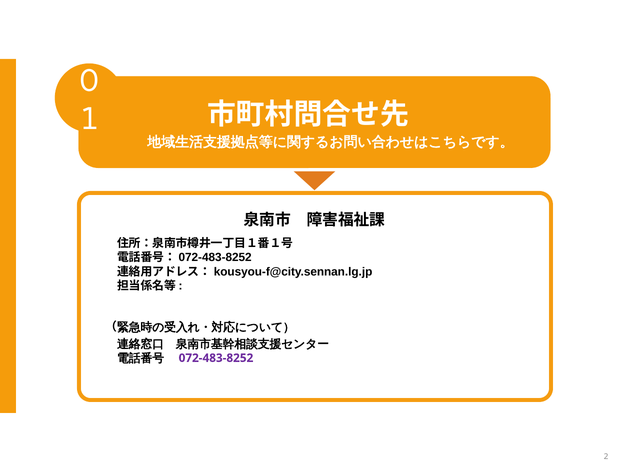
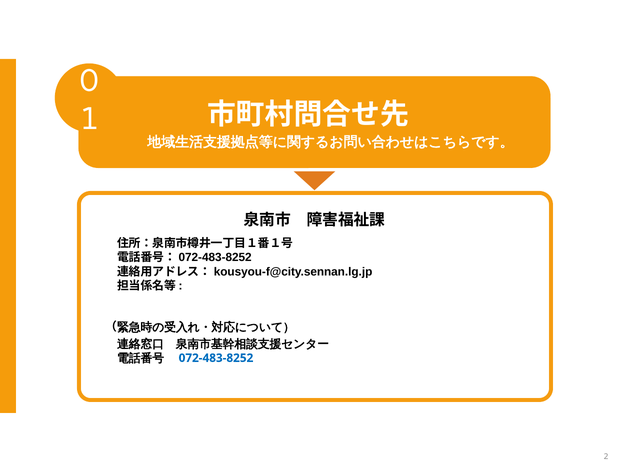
072-483-8252 colour: purple -> blue
